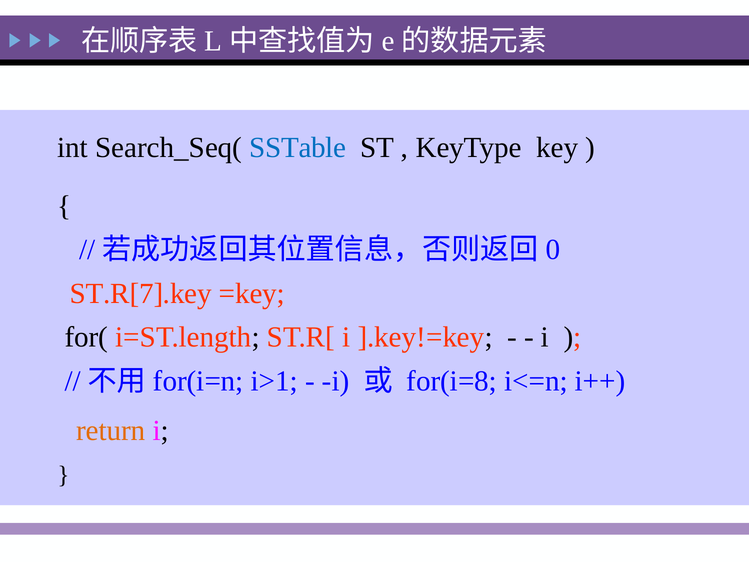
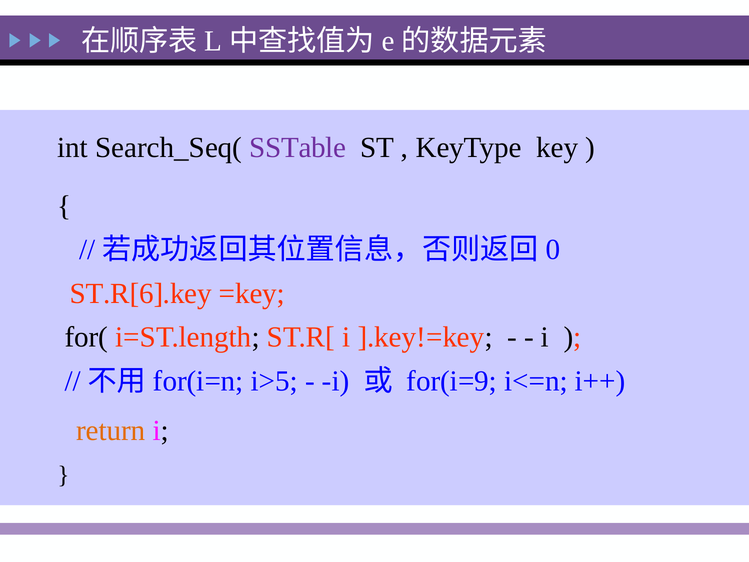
SSTable colour: blue -> purple
ST.R[7].key: ST.R[7].key -> ST.R[6].key
i>1: i>1 -> i>5
for(i=8: for(i=8 -> for(i=9
